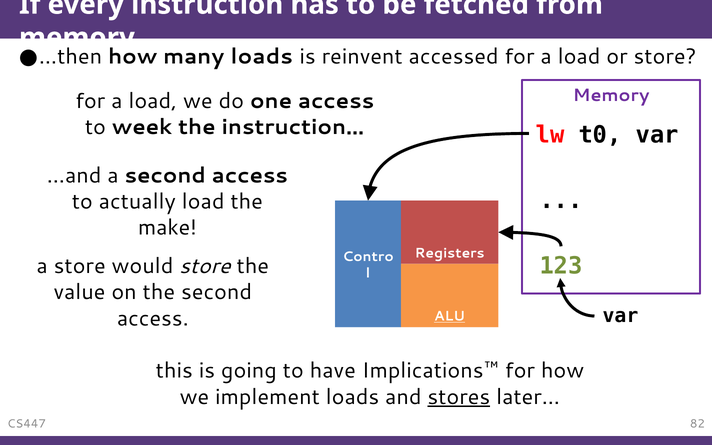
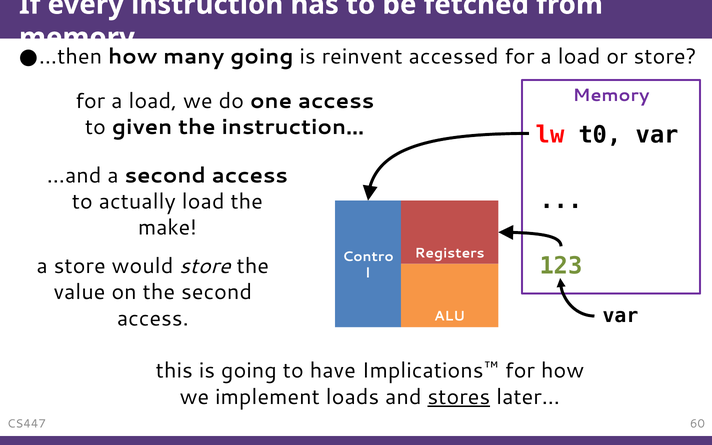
many loads: loads -> going
week: week -> given
ALU underline: present -> none
82: 82 -> 60
